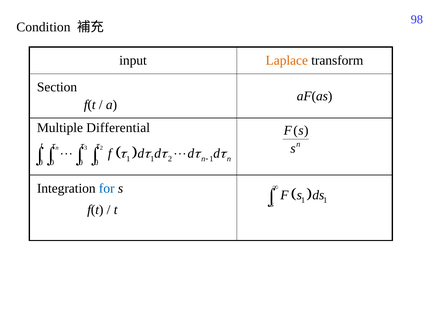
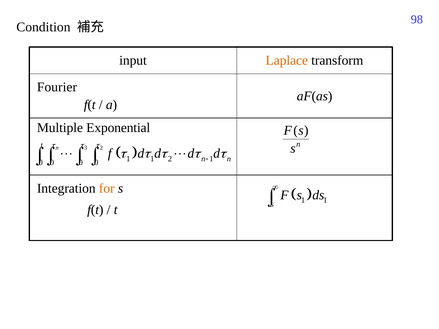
Section: Section -> Fourier
Differential: Differential -> Exponential
for colour: blue -> orange
